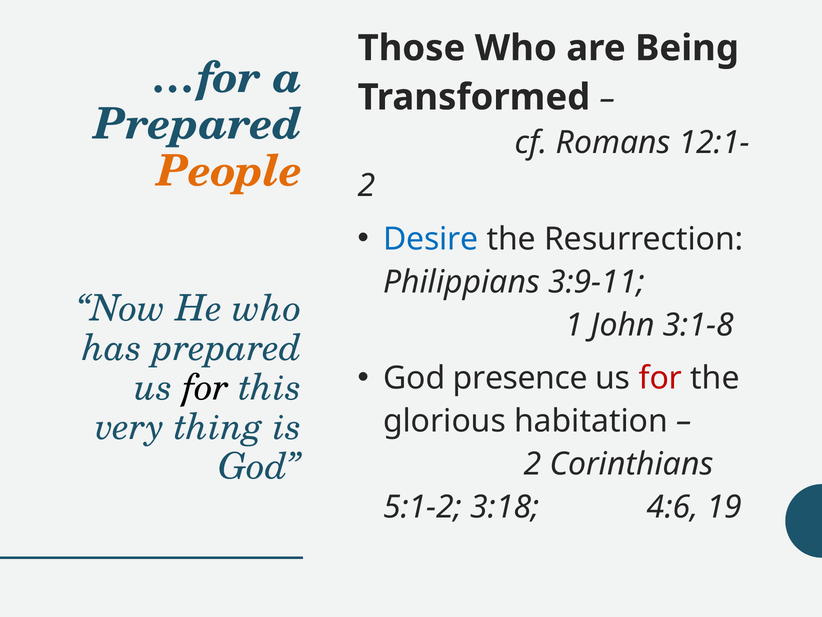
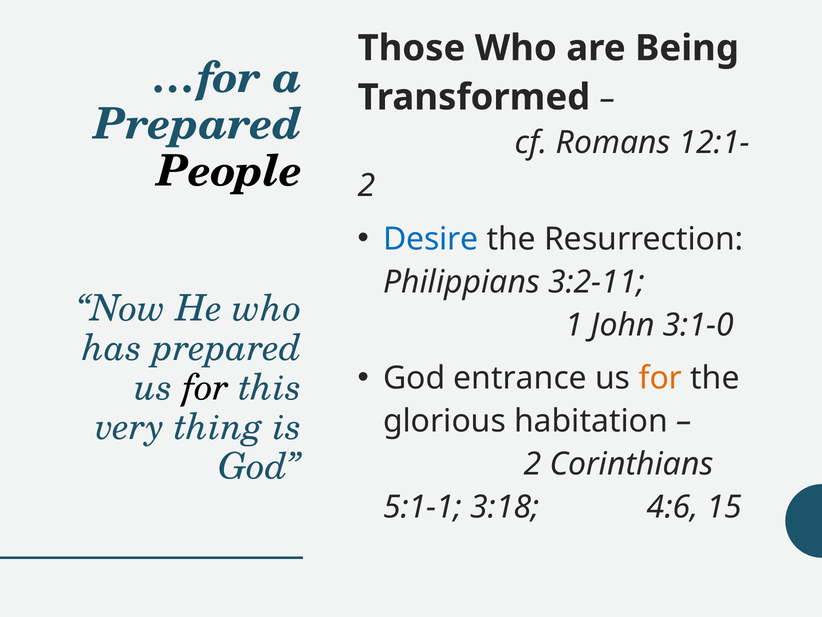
People colour: orange -> black
3:9-11: 3:9-11 -> 3:2-11
3:1-8: 3:1-8 -> 3:1-0
presence: presence -> entrance
for at (660, 378) colour: red -> orange
5:1-2: 5:1-2 -> 5:1-1
19: 19 -> 15
